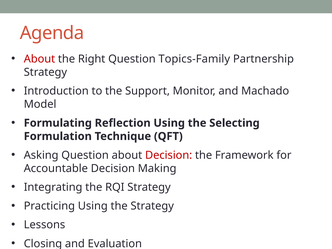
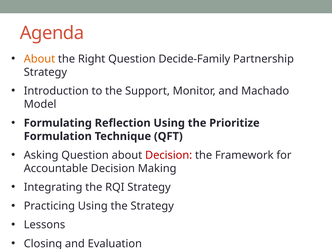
About at (39, 59) colour: red -> orange
Topics-Family: Topics-Family -> Decide-Family
Selecting: Selecting -> Prioritize
